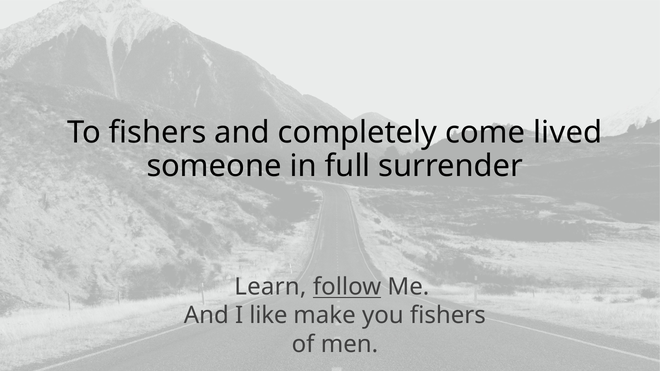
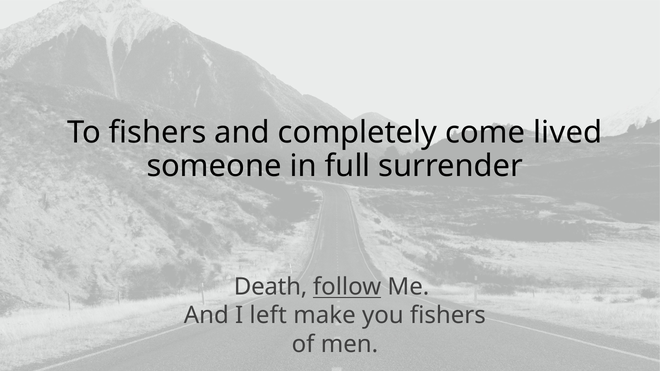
Learn: Learn -> Death
like: like -> left
